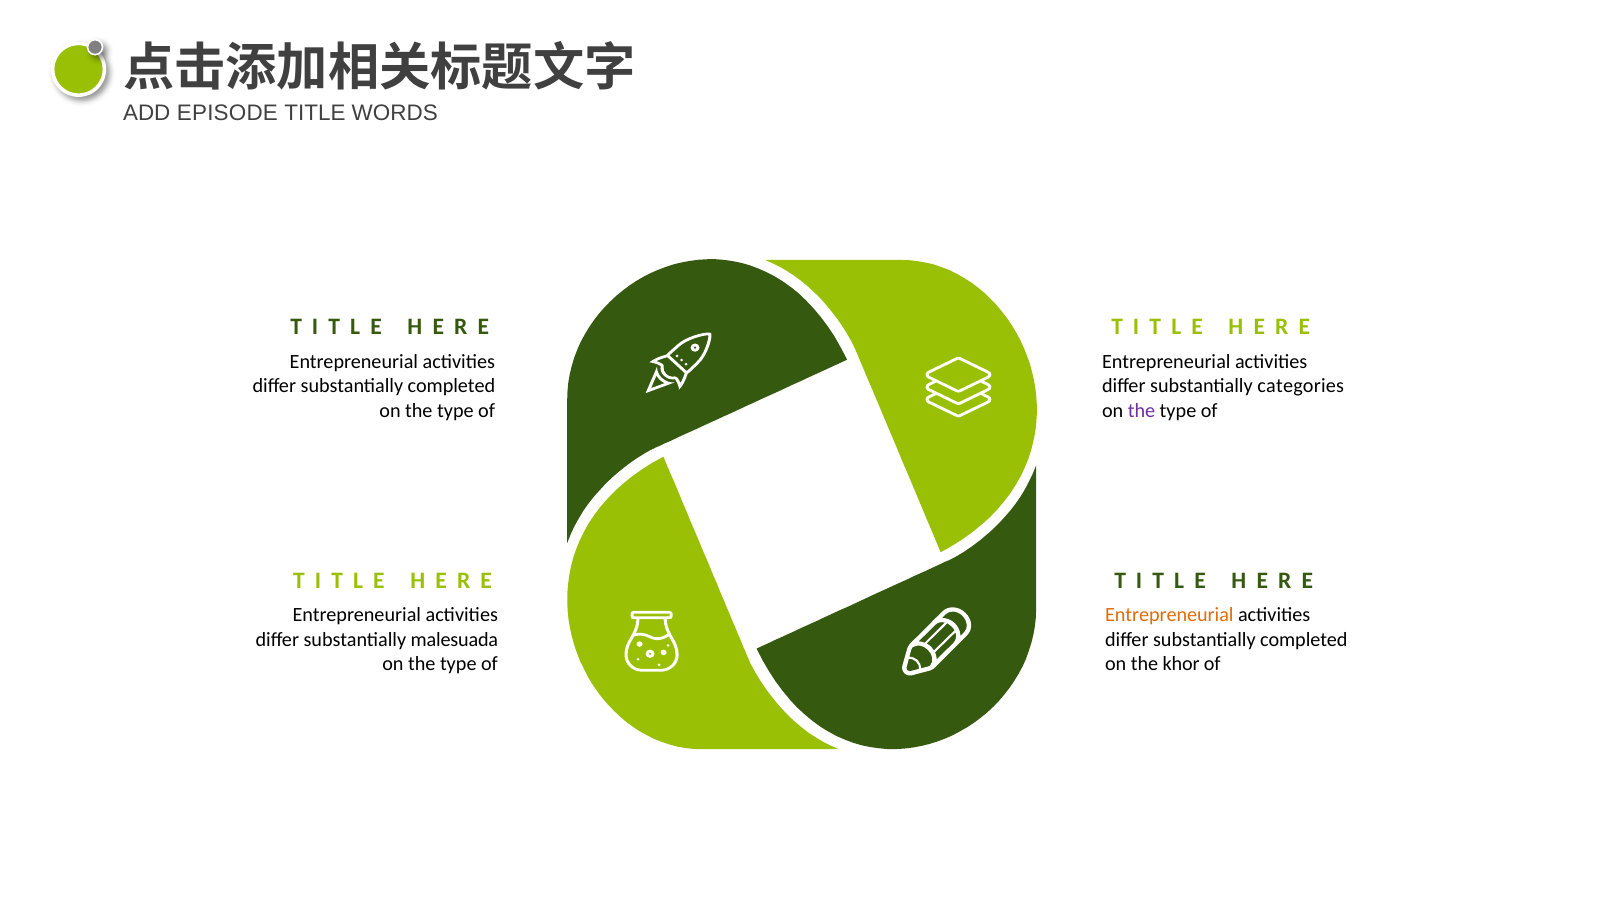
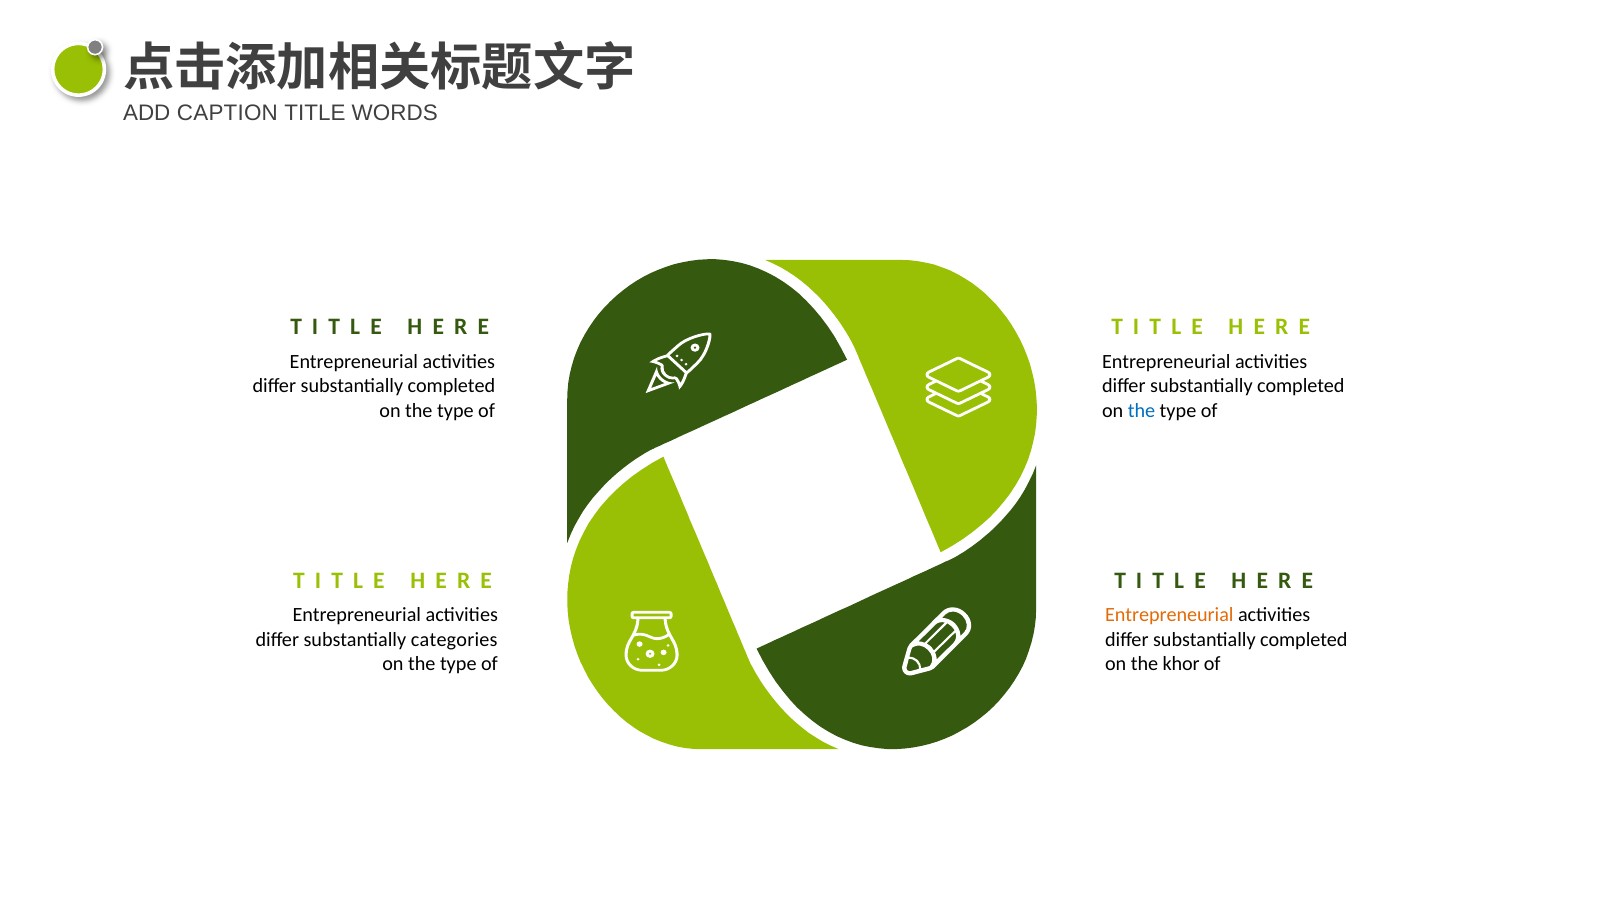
EPISODE: EPISODE -> CAPTION
categories at (1301, 386): categories -> completed
the at (1142, 410) colour: purple -> blue
malesuada: malesuada -> categories
